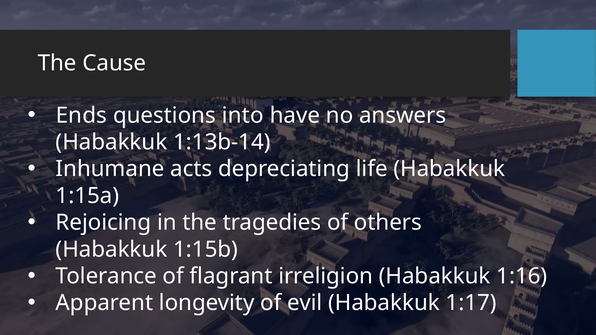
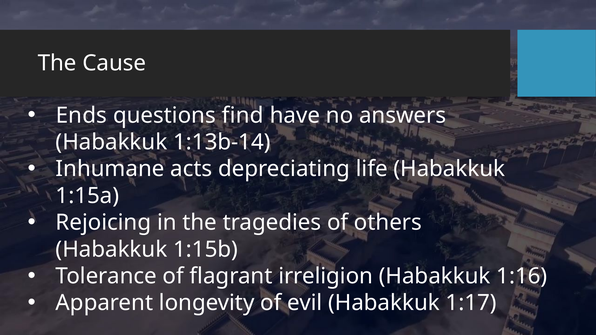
into: into -> find
